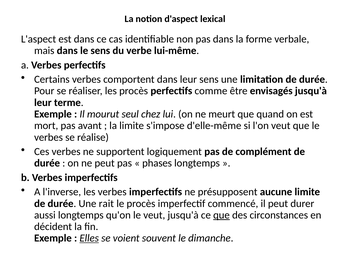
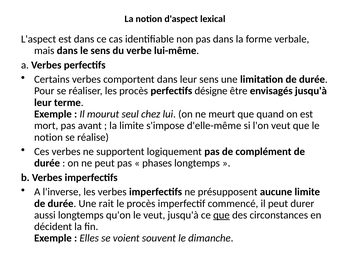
comme: comme -> désigne
verbes at (49, 137): verbes -> notion
Elles underline: present -> none
